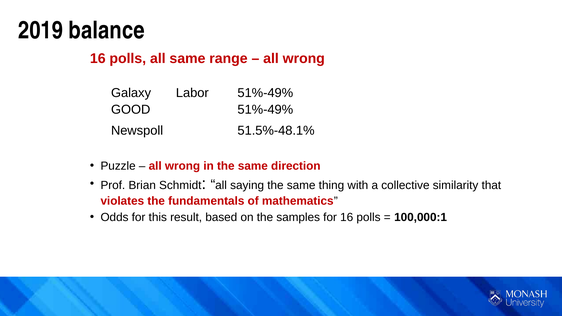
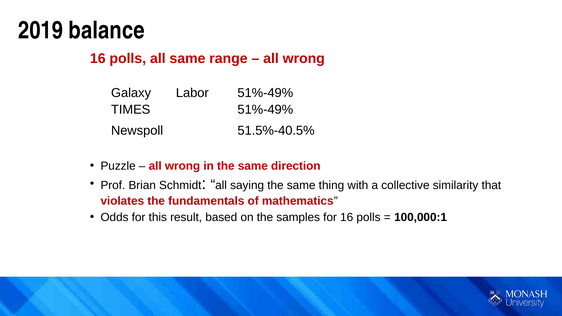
GOOD: GOOD -> TIMES
51.5%-48.1%: 51.5%-48.1% -> 51.5%-40.5%
